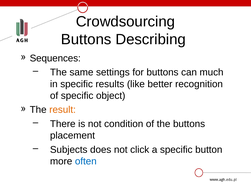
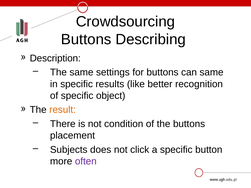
Sequences: Sequences -> Description
can much: much -> same
often colour: blue -> purple
